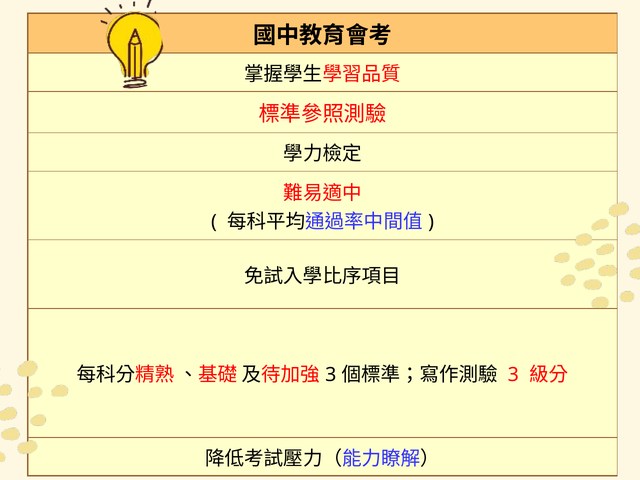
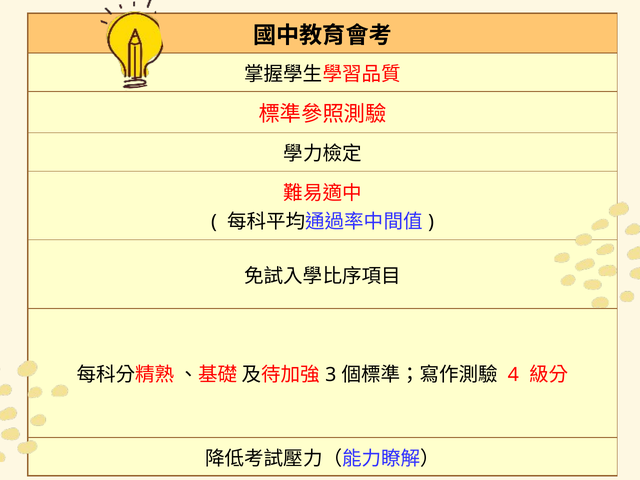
3 at (513, 375): 3 -> 4
